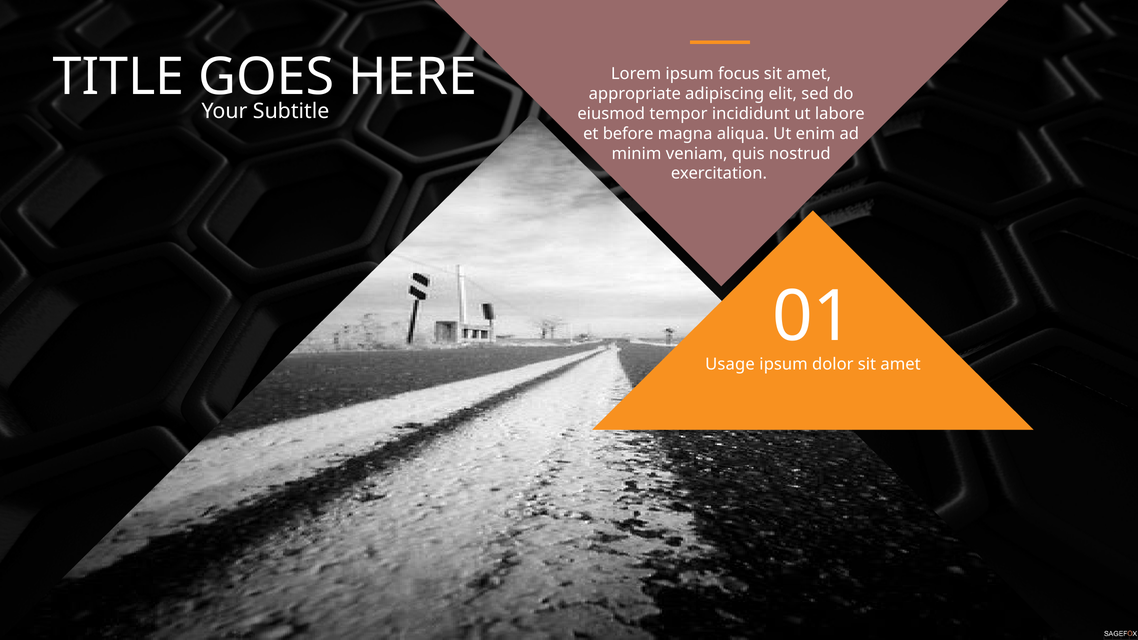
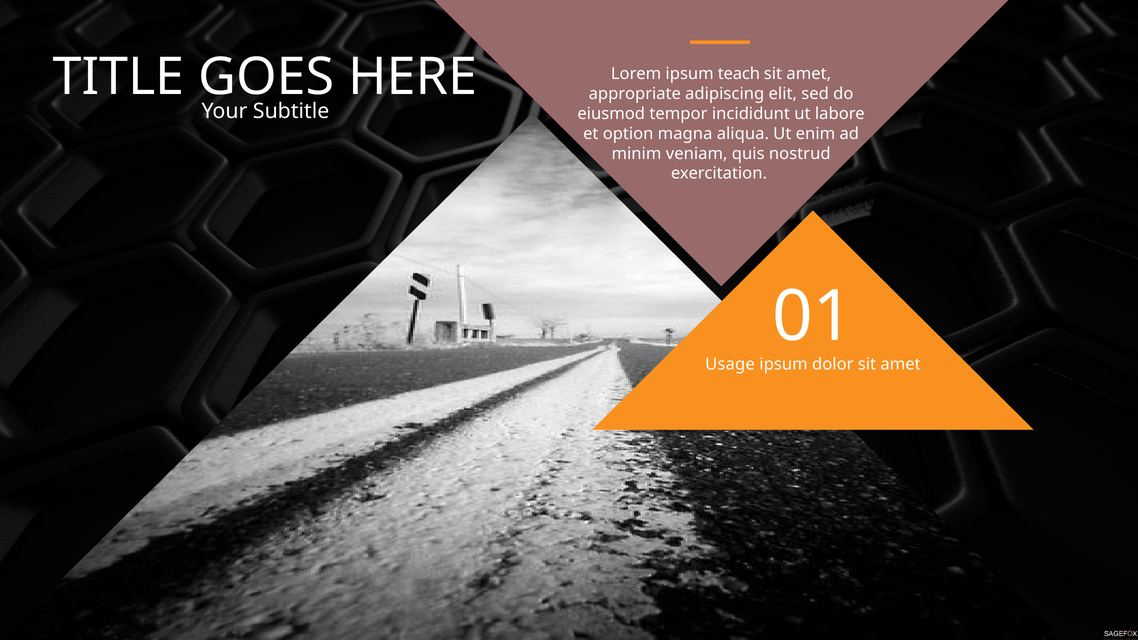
focus: focus -> teach
before: before -> option
